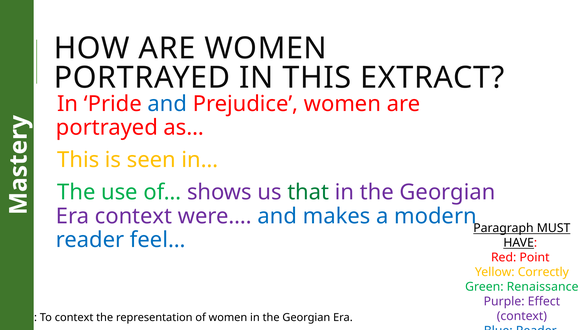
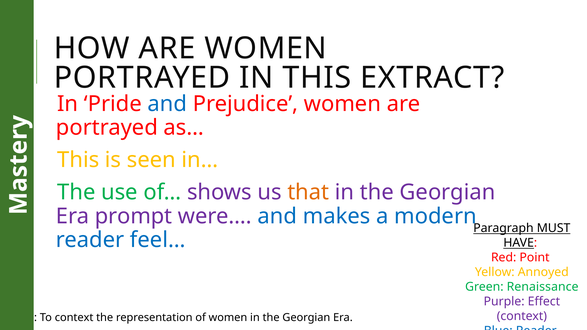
that colour: green -> orange
Era context: context -> prompt
Correctly: Correctly -> Annoyed
